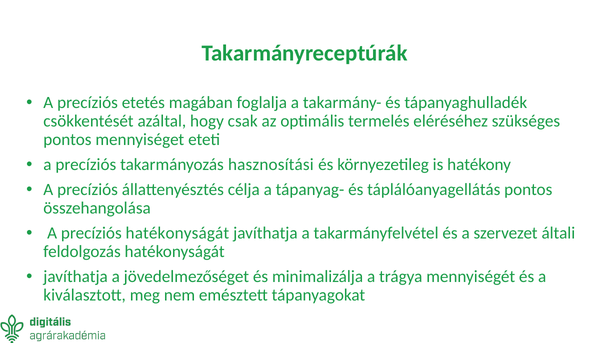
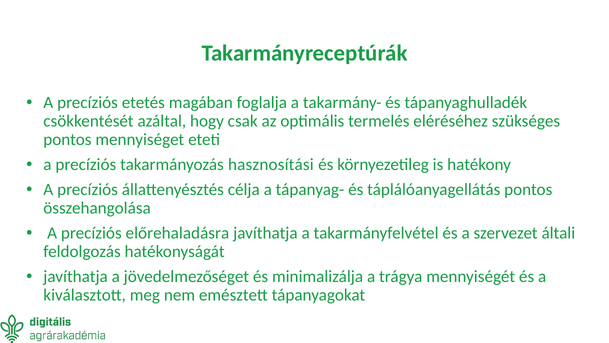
precíziós hatékonyságát: hatékonyságát -> előrehaladásra
